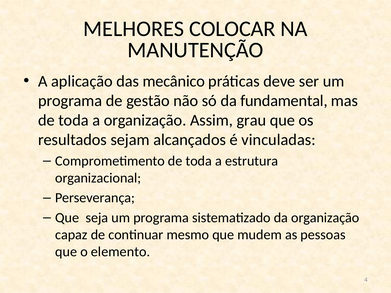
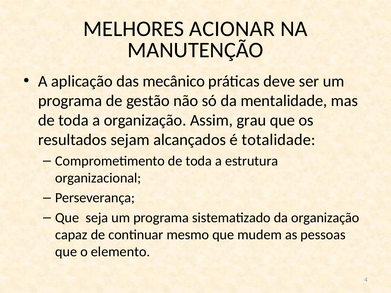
COLOCAR: COLOCAR -> ACIONAR
fundamental: fundamental -> mentalidade
vinculadas: vinculadas -> totalidade
